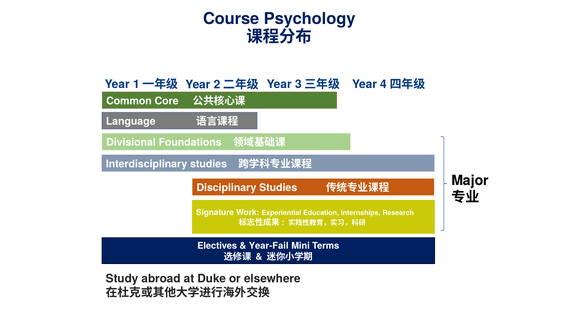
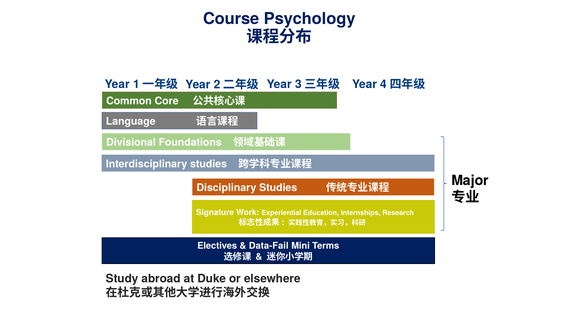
Year-Fail: Year-Fail -> Data-Fail
